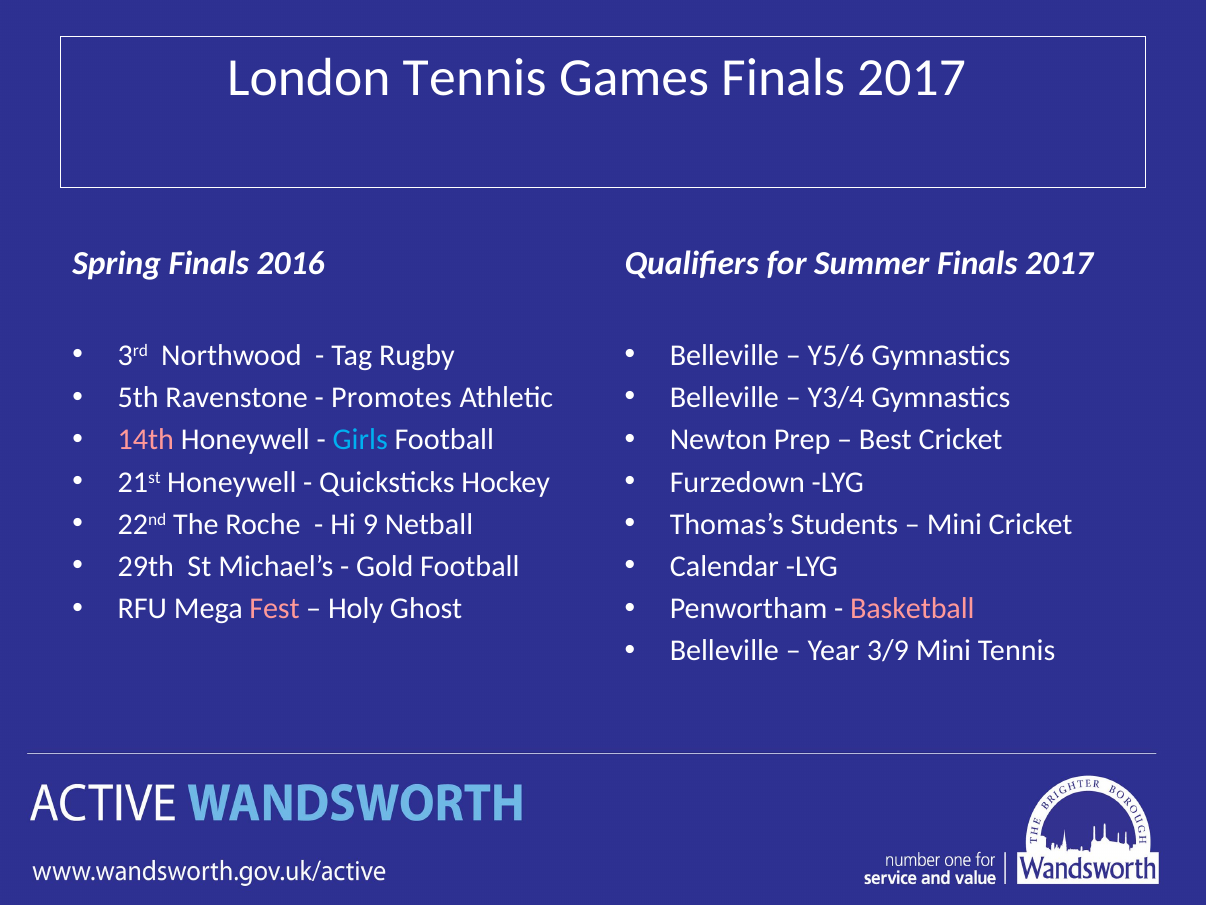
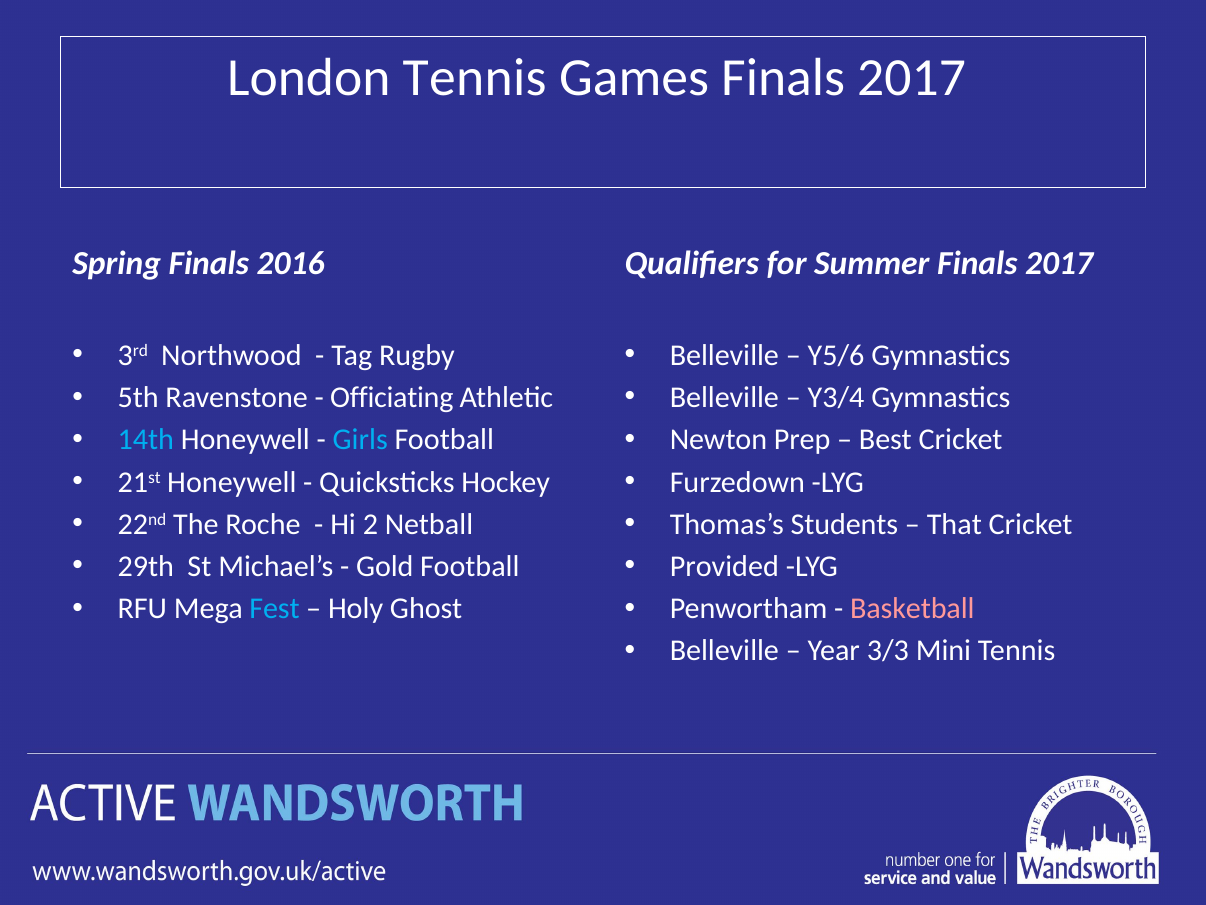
Promotes: Promotes -> Officiating
14th colour: pink -> light blue
Mini at (954, 524): Mini -> That
9: 9 -> 2
Calendar: Calendar -> Provided
Fest colour: pink -> light blue
3/9: 3/9 -> 3/3
